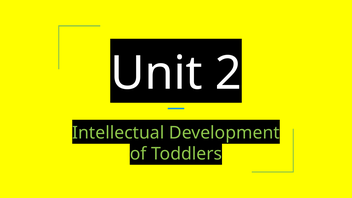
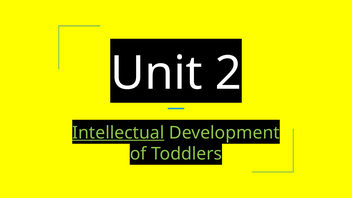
Intellectual underline: none -> present
